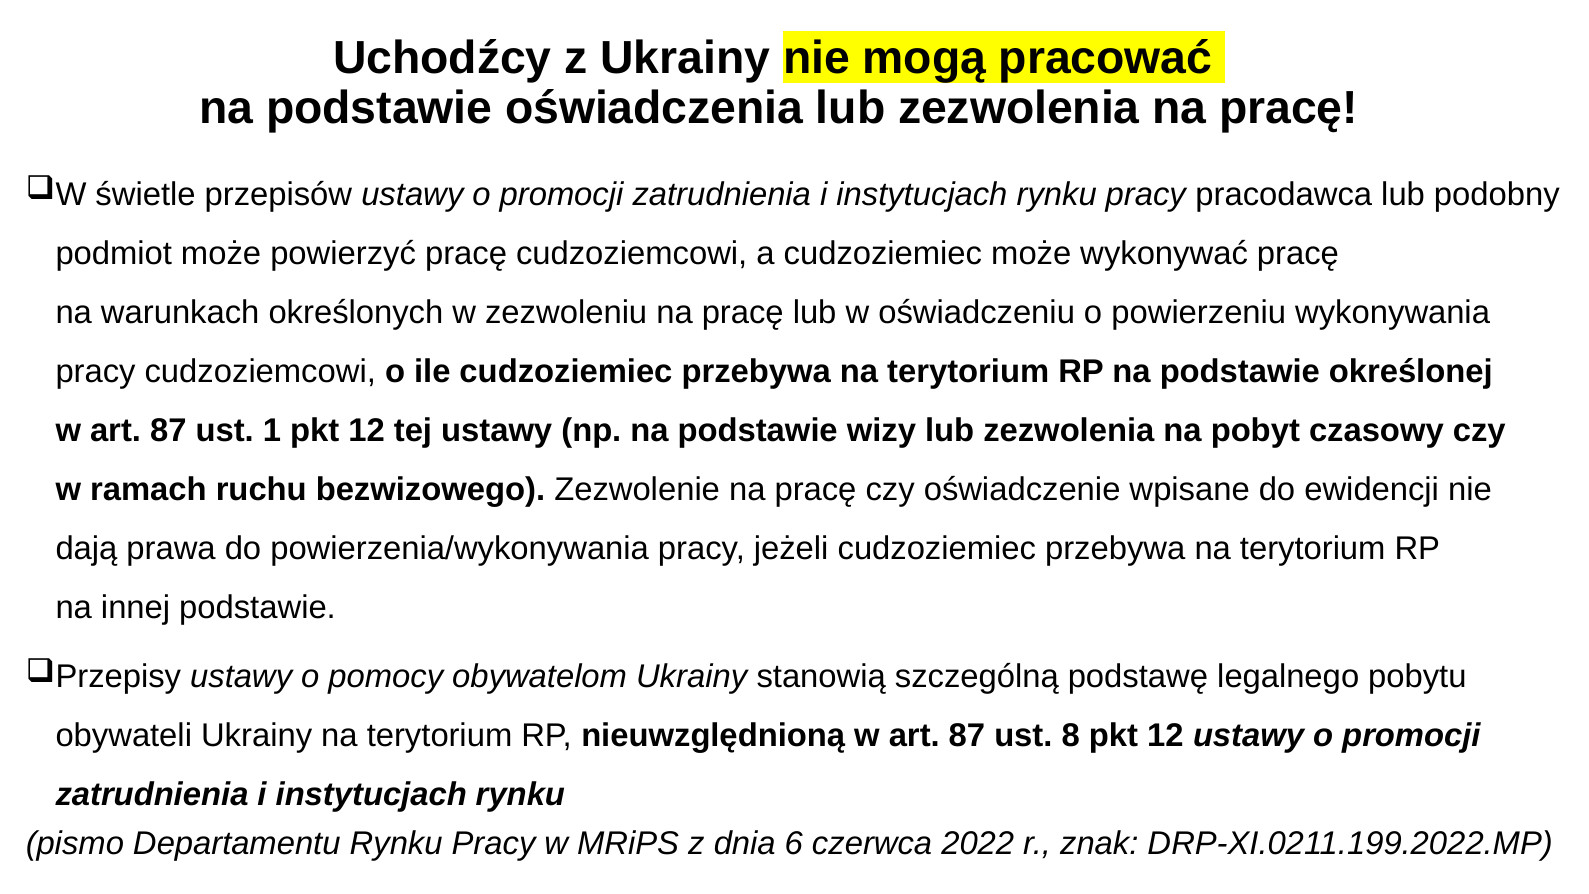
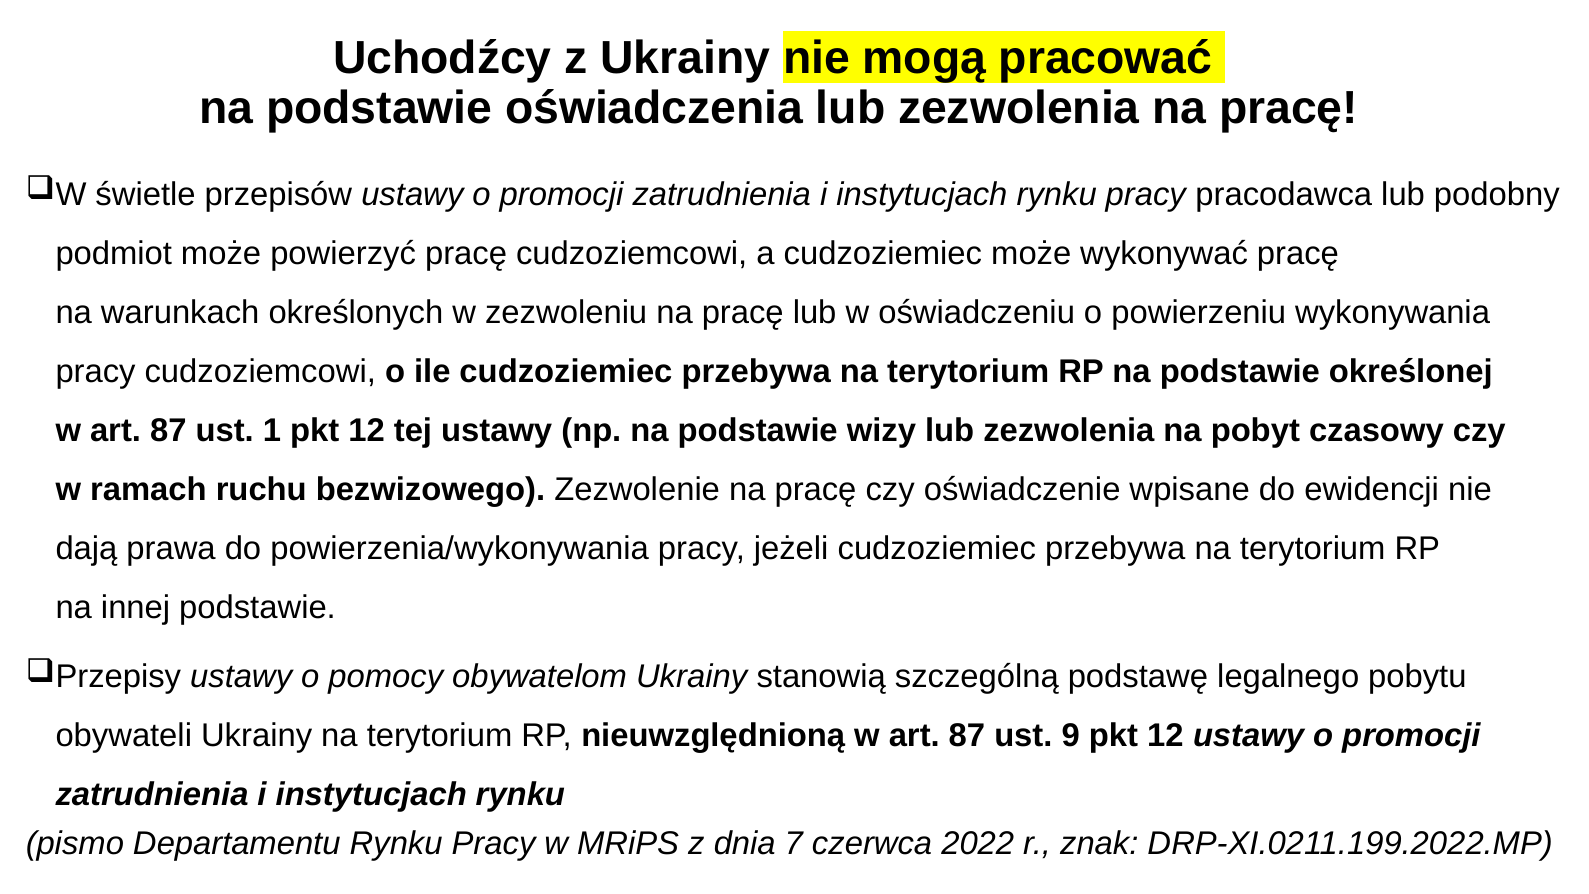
8: 8 -> 9
6: 6 -> 7
